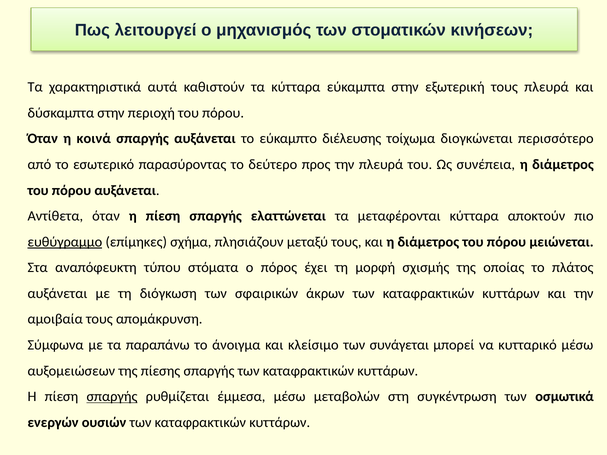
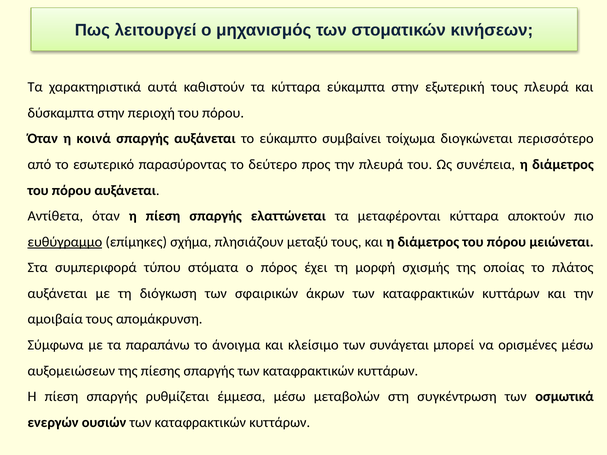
διέλευσης: διέλευσης -> συμβαίνει
αναπόφευκτη: αναπόφευκτη -> συμπεριφορά
κυτταρικό: κυτταρικό -> ορισμένες
σπαργής at (112, 397) underline: present -> none
